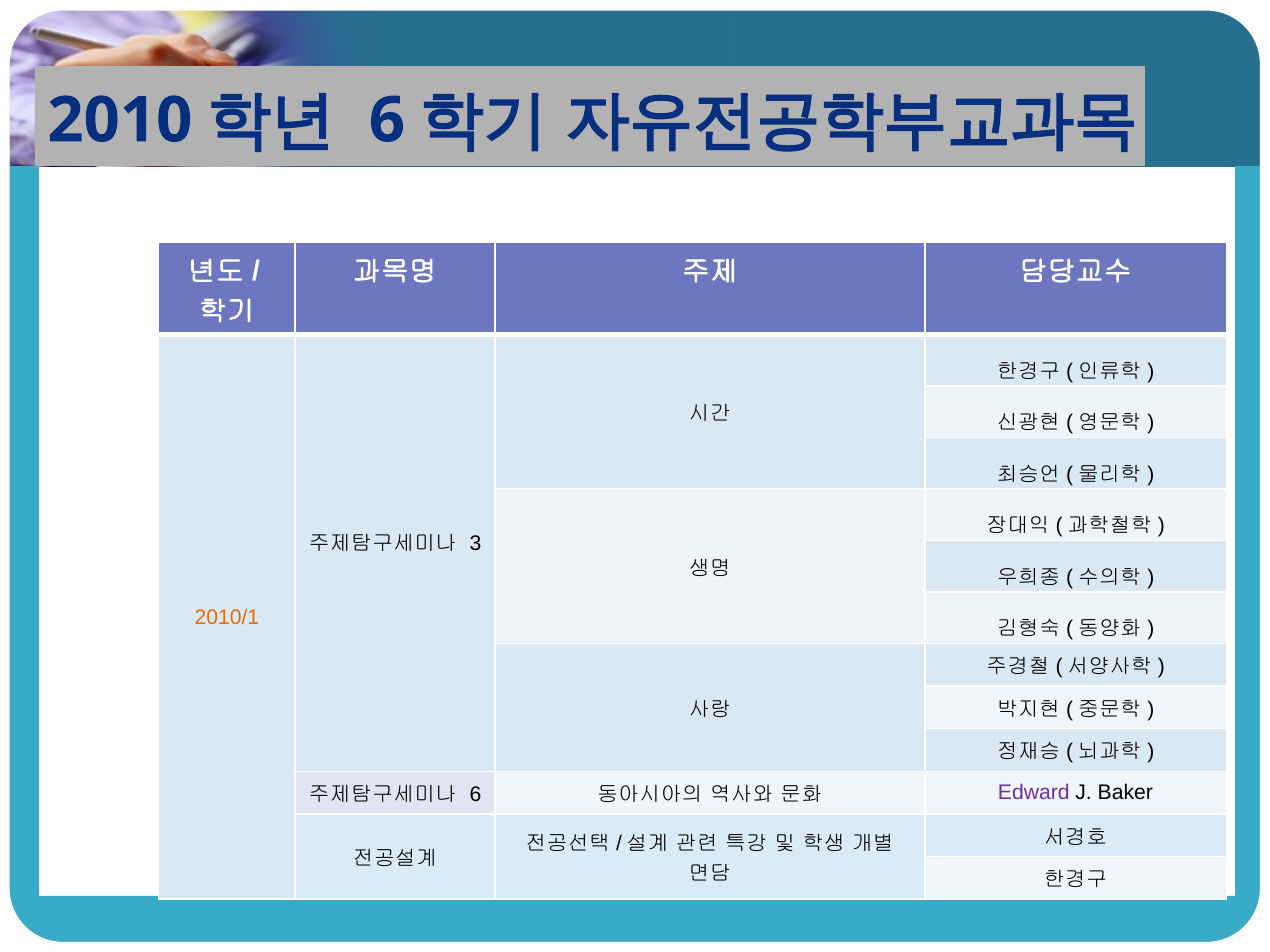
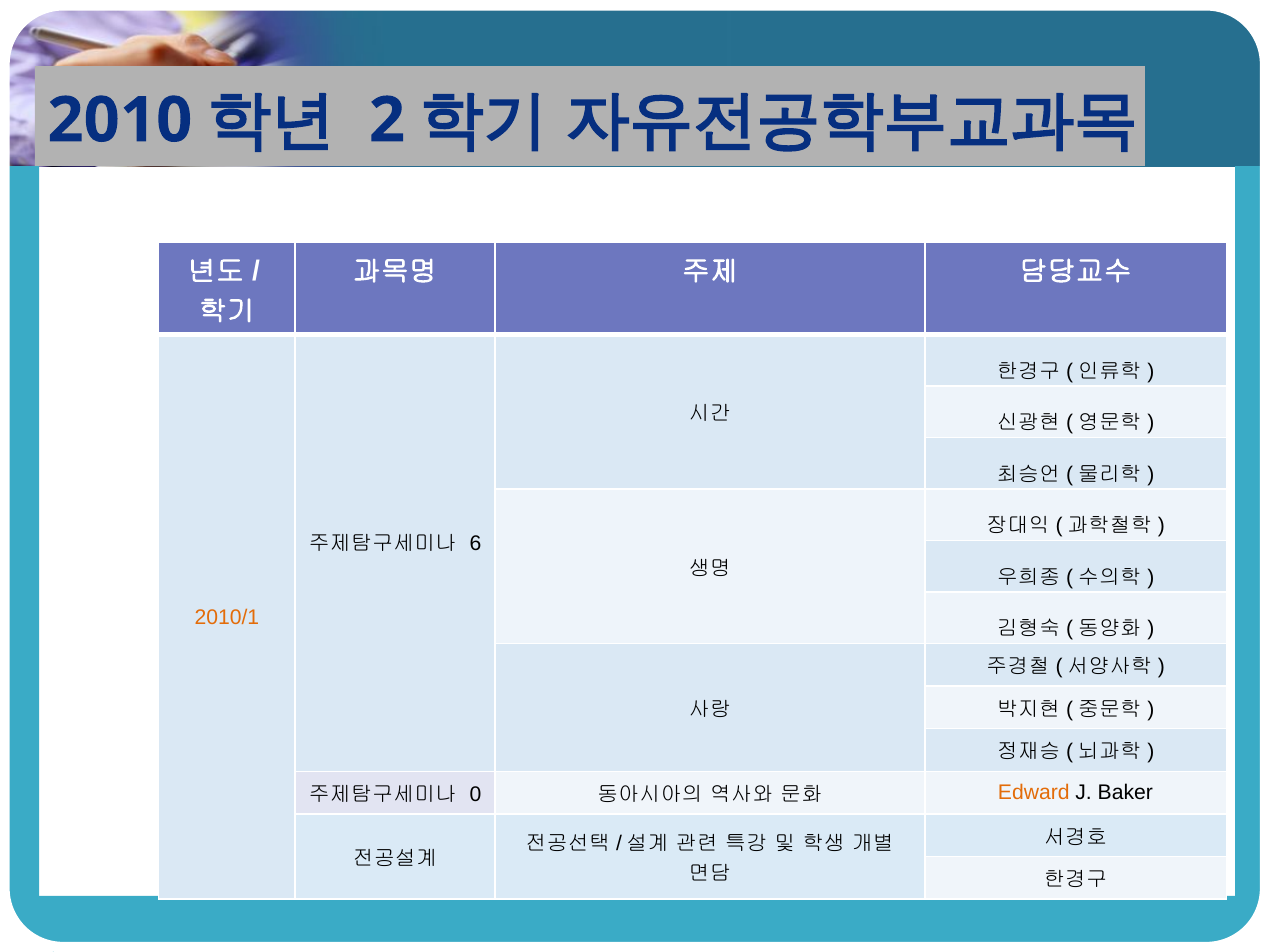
6 at (387, 120): 6 -> 2
3: 3 -> 6
6 at (476, 795): 6 -> 0
Edward colour: purple -> orange
